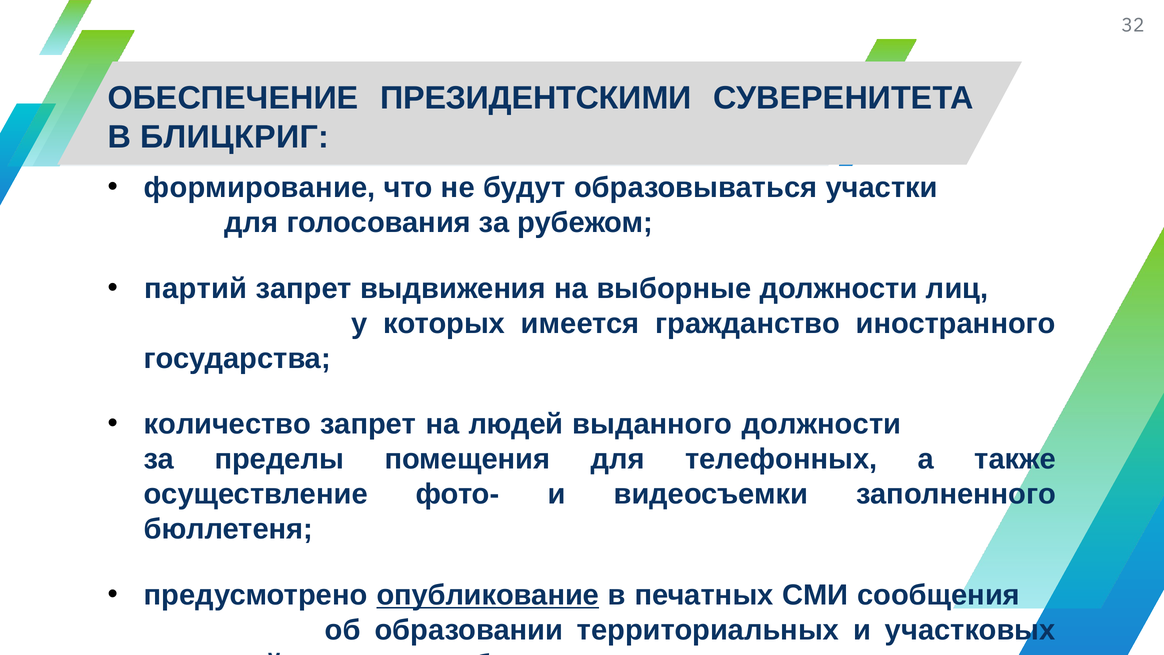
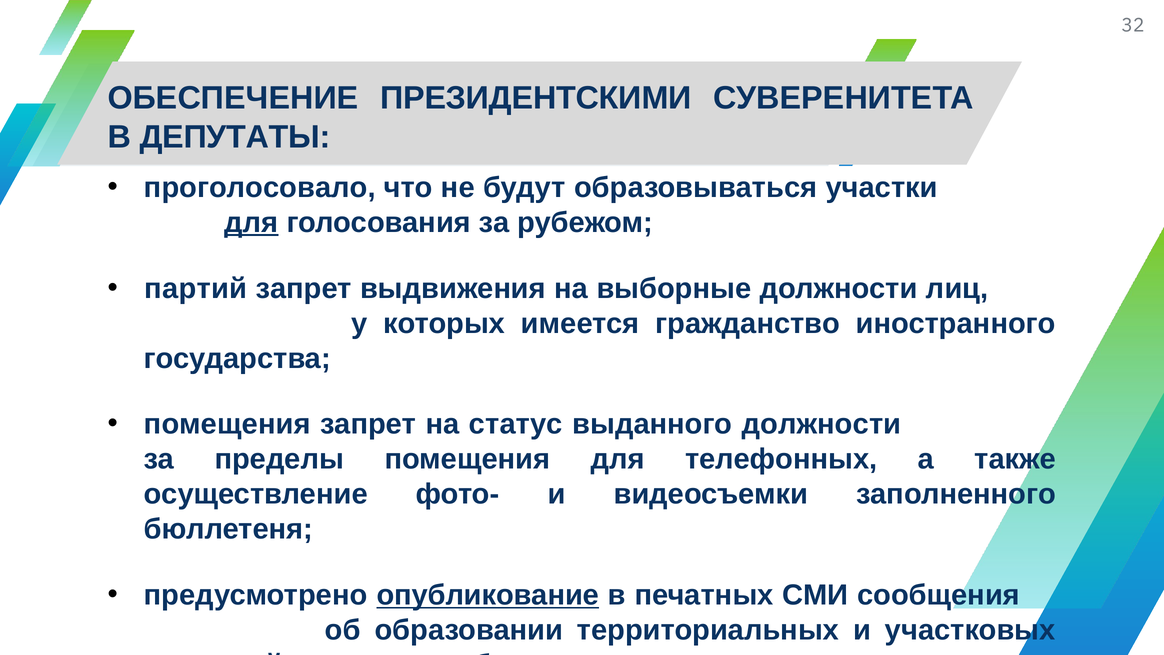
БЛИЦКРИГ: БЛИЦКРИГ -> ДЕПУТАТЫ
формирование: формирование -> проголосовало
для at (251, 223) underline: none -> present
количество at (227, 424): количество -> помещения
людей: людей -> статус
